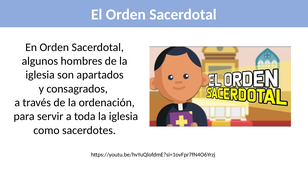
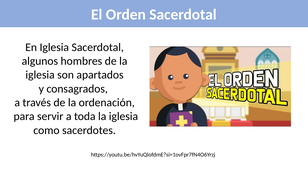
En Orden: Orden -> Iglesia
